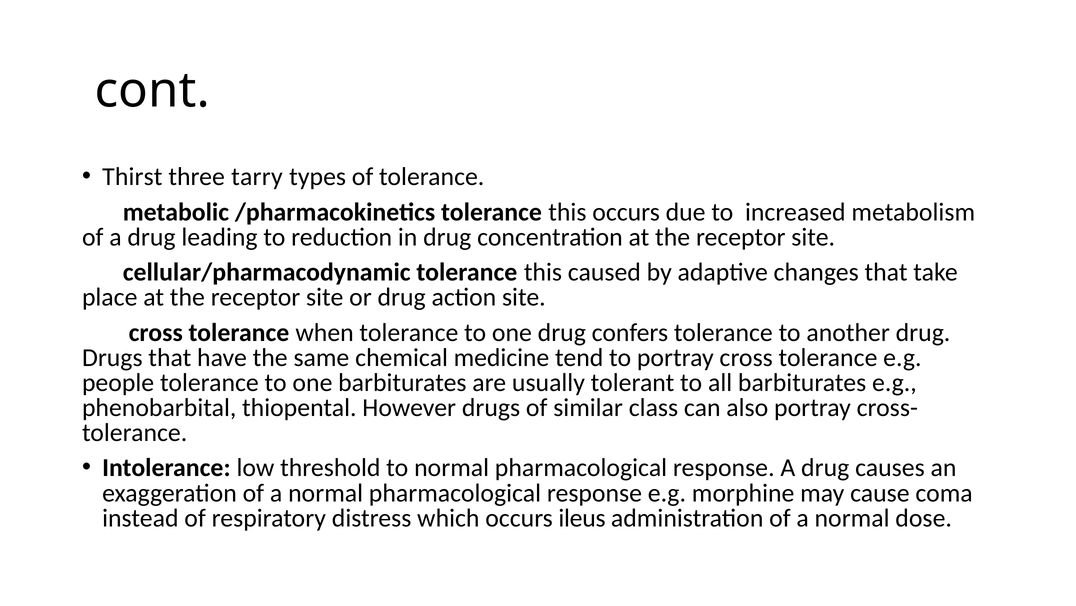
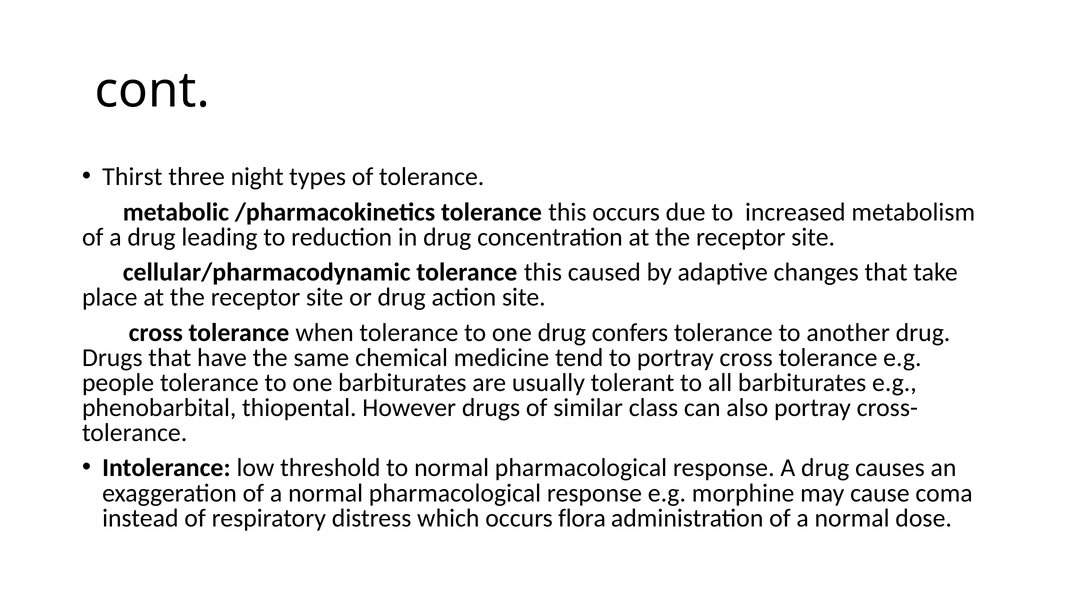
tarry: tarry -> night
ileus: ileus -> flora
